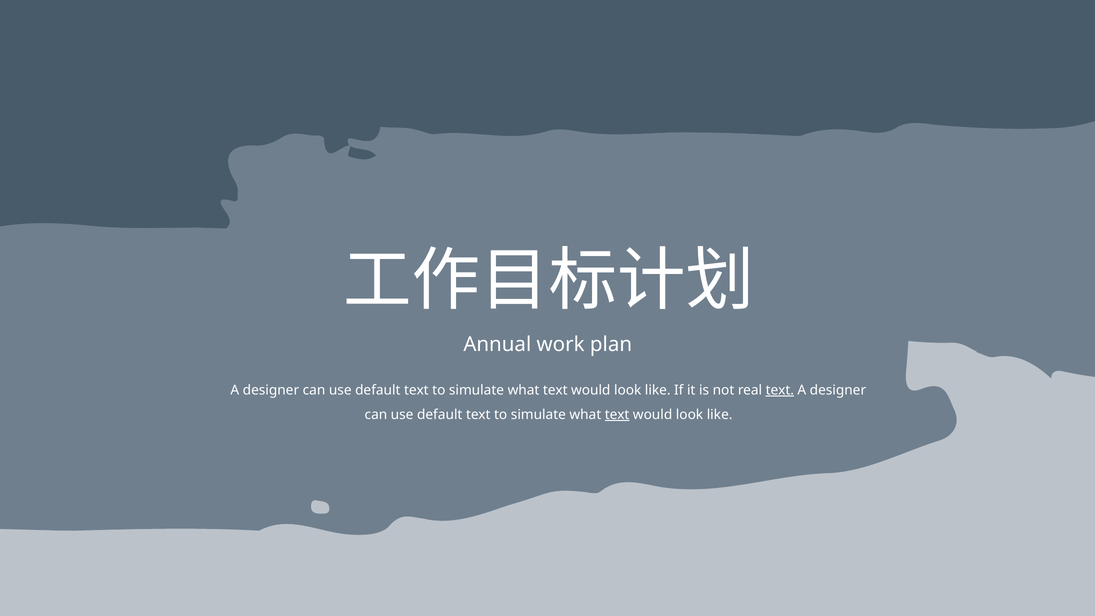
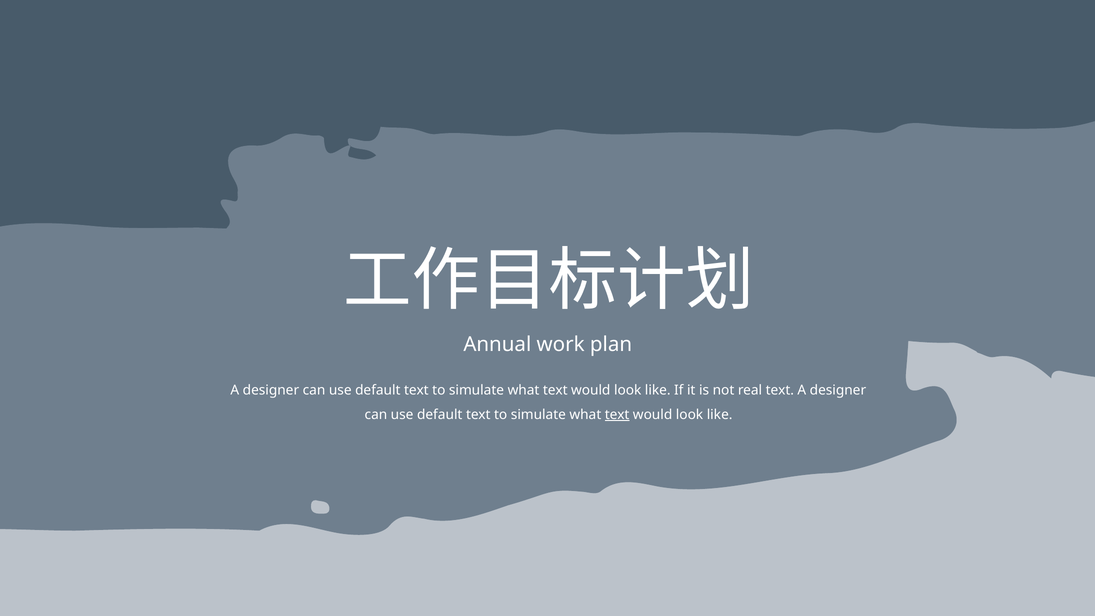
text at (780, 390) underline: present -> none
